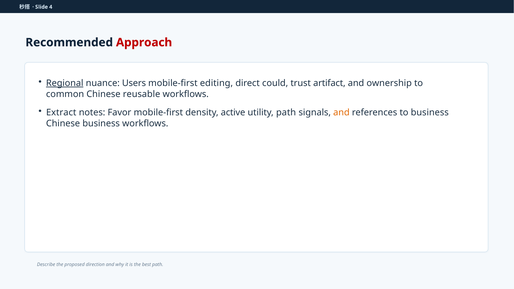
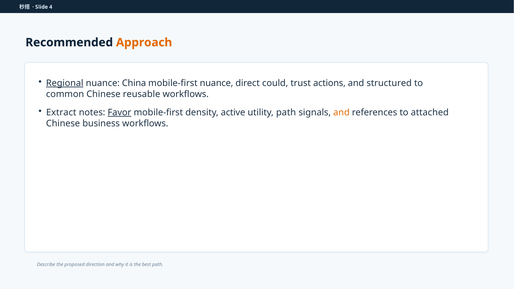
Approach colour: red -> orange
Users: Users -> China
mobile-first editing: editing -> nuance
artifact: artifact -> actions
ownership: ownership -> structured
Favor underline: none -> present
to business: business -> attached
